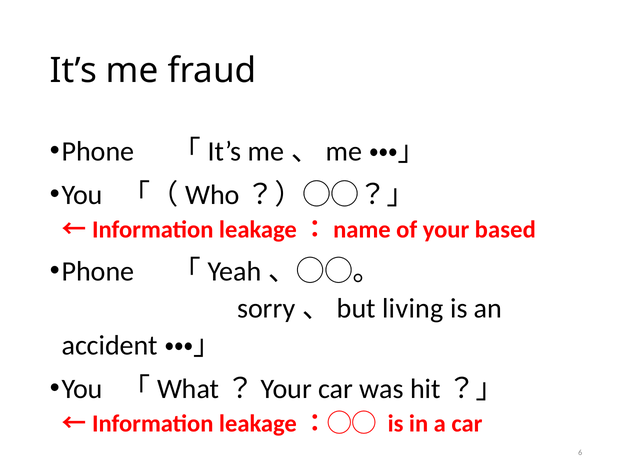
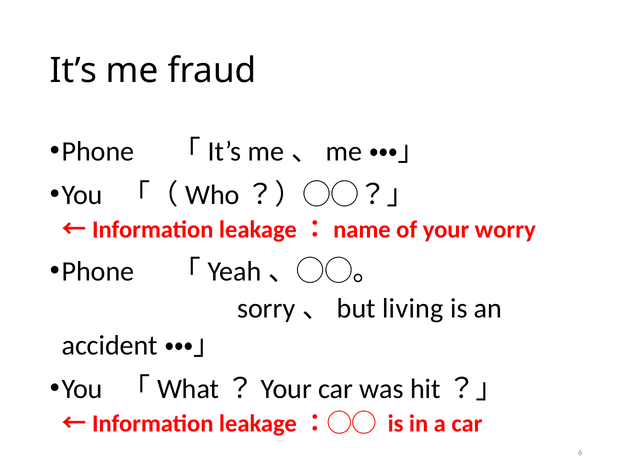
based: based -> worry
